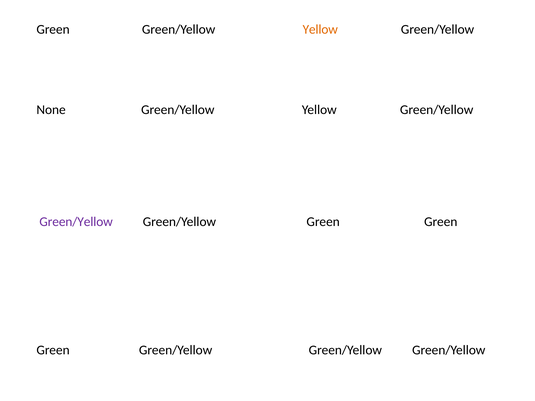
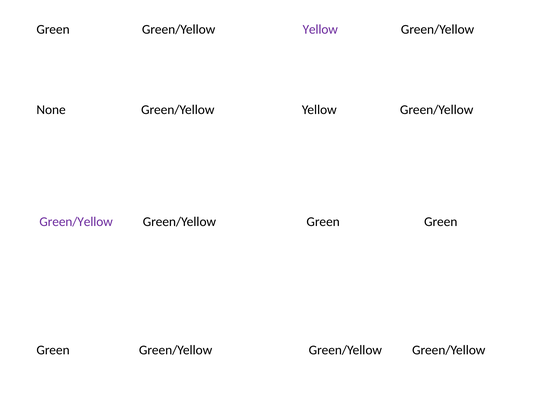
Yellow at (320, 29) colour: orange -> purple
